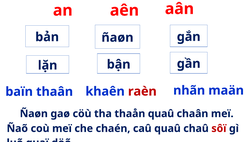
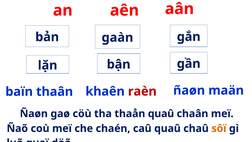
ñaøn at (117, 37): ñaøn -> gaàn
thaân nhãn: nhãn -> ñaøn
sôï colour: red -> orange
